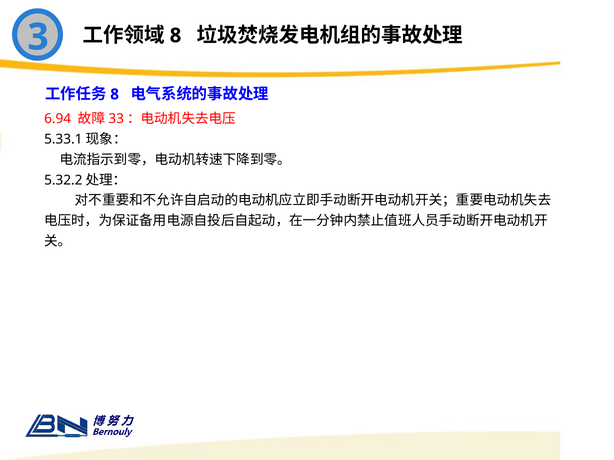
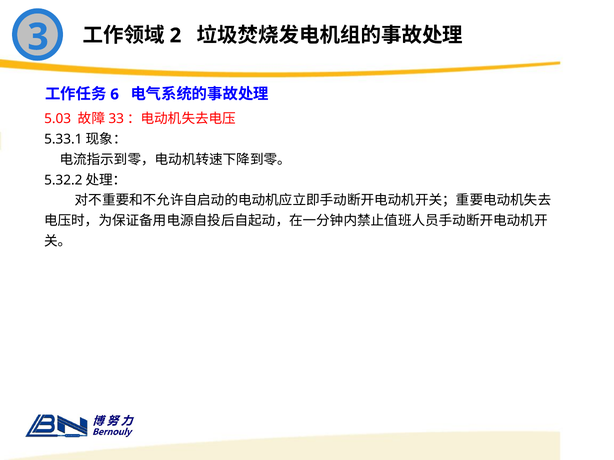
8 at (176, 36): 8 -> 2
8 at (115, 94): 8 -> 6
6.94: 6.94 -> 5.03
